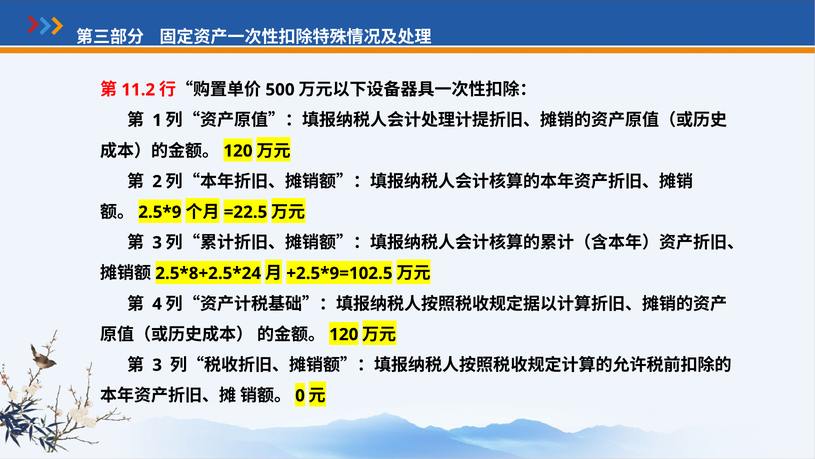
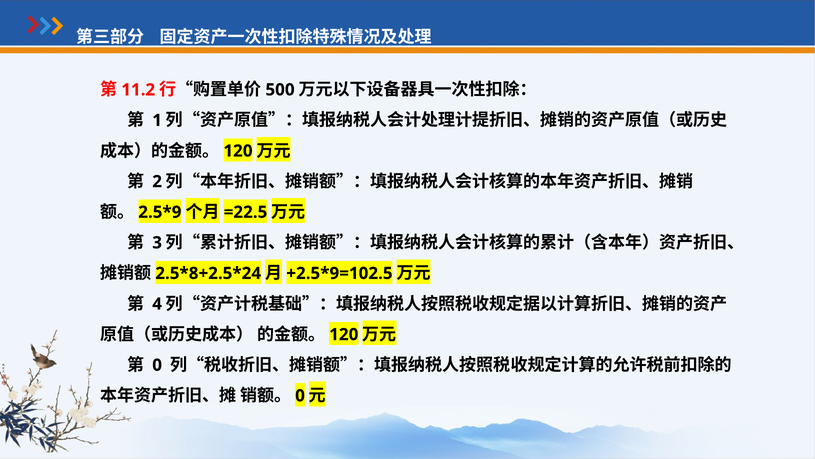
3 at (157, 365): 3 -> 0
